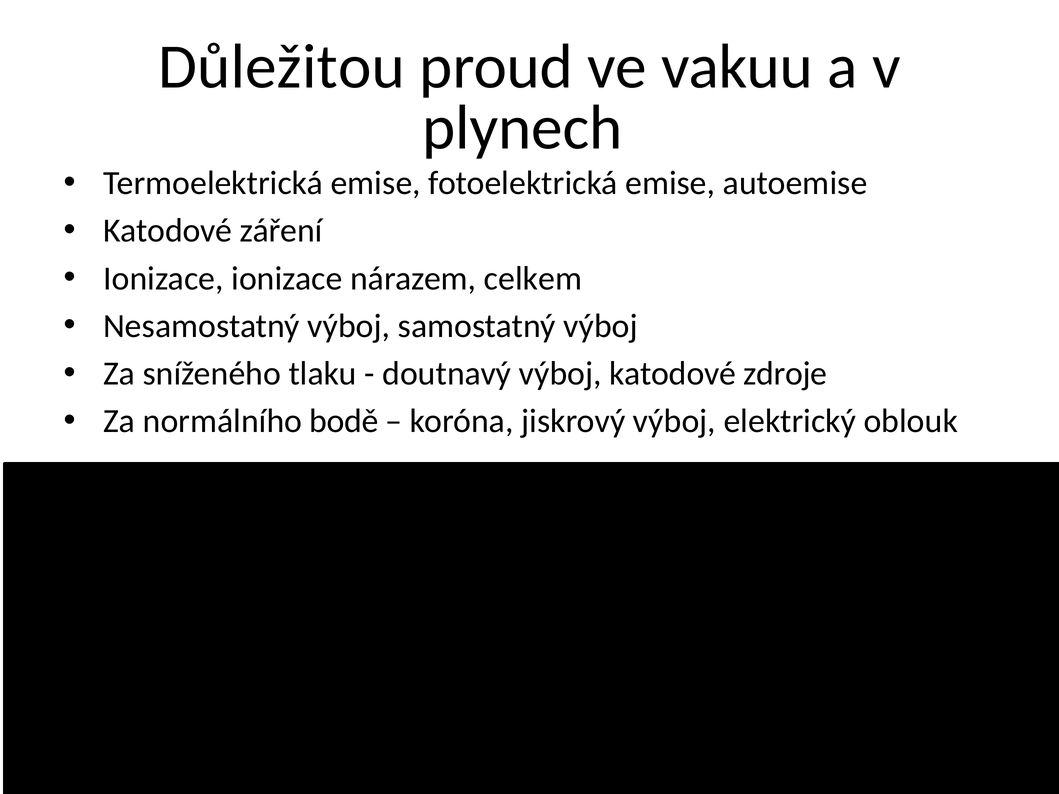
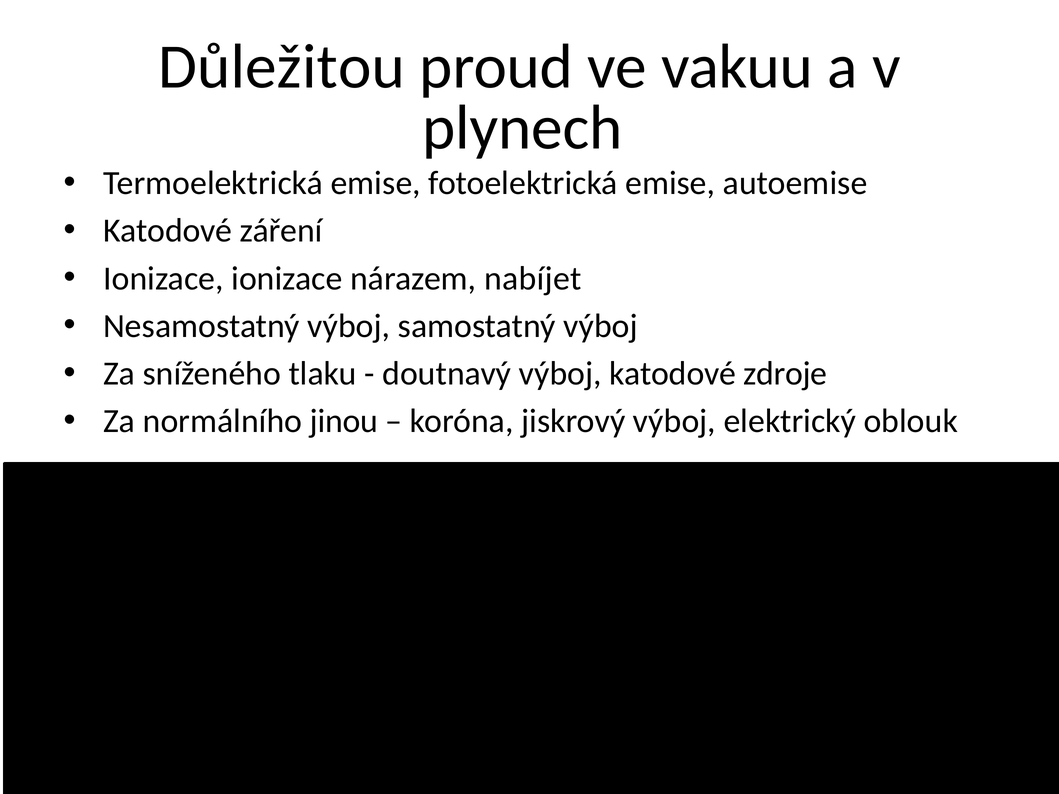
celkem: celkem -> nabíjet
bodě: bodě -> jinou
